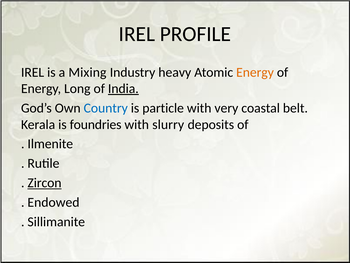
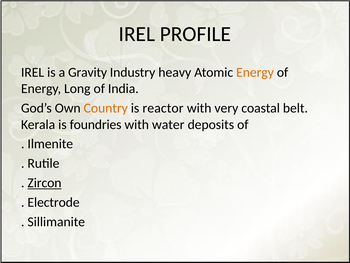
Mixing: Mixing -> Gravity
India underline: present -> none
Country colour: blue -> orange
particle: particle -> reactor
slurry: slurry -> water
Endowed: Endowed -> Electrode
